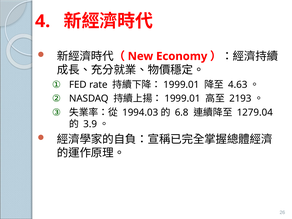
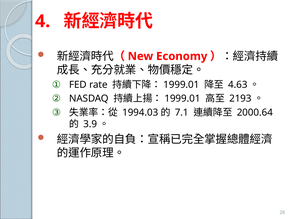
6.8: 6.8 -> 7.1
1279.04: 1279.04 -> 2000.64
